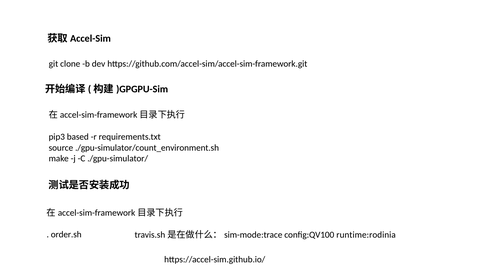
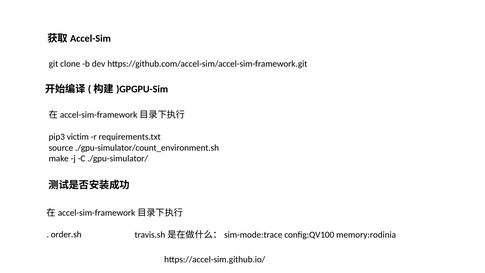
based: based -> victim
runtime:rodinia: runtime:rodinia -> memory:rodinia
